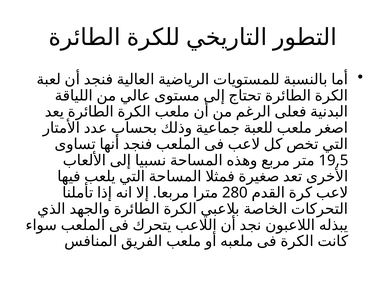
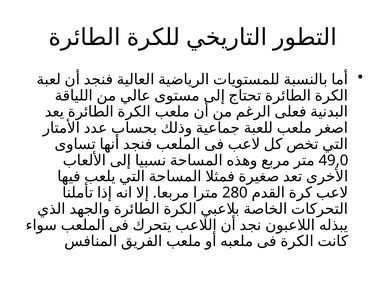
19,5: 19,5 -> 49,0
